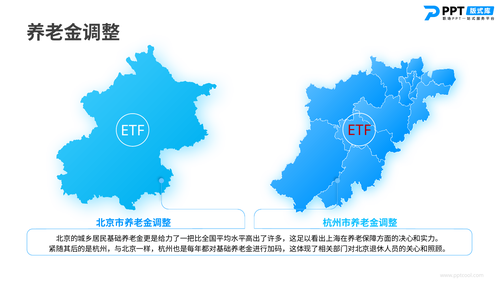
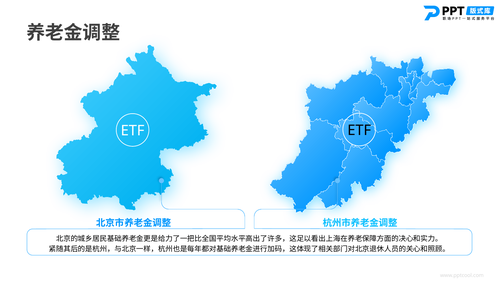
ETF at (359, 130) colour: red -> black
